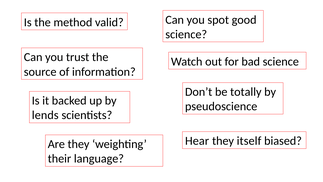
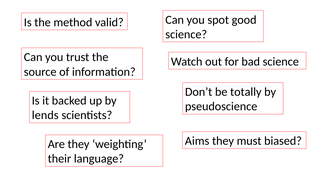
Hear: Hear -> Aims
itself: itself -> must
